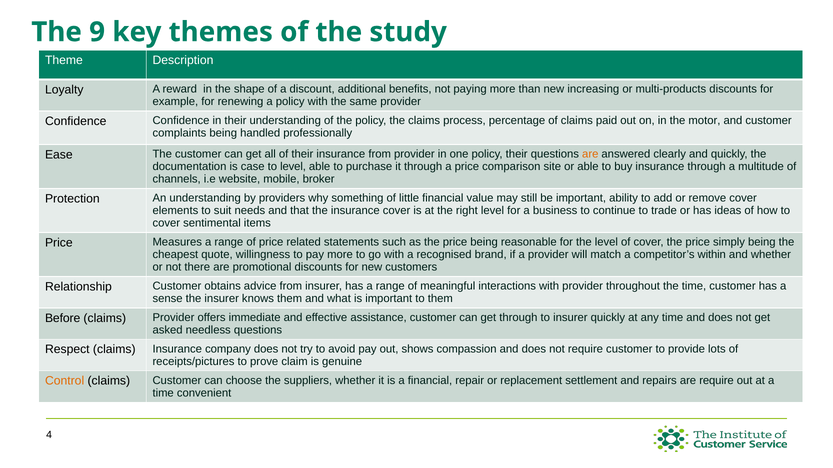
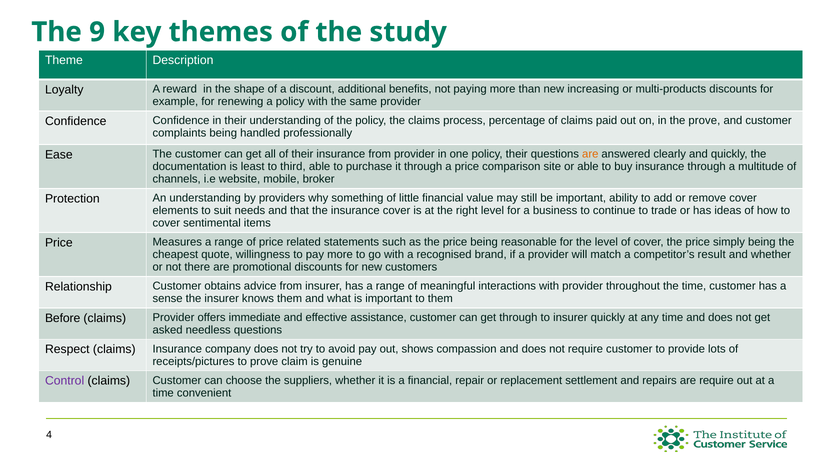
the motor: motor -> prove
case: case -> least
to level: level -> third
within: within -> result
Control colour: orange -> purple
